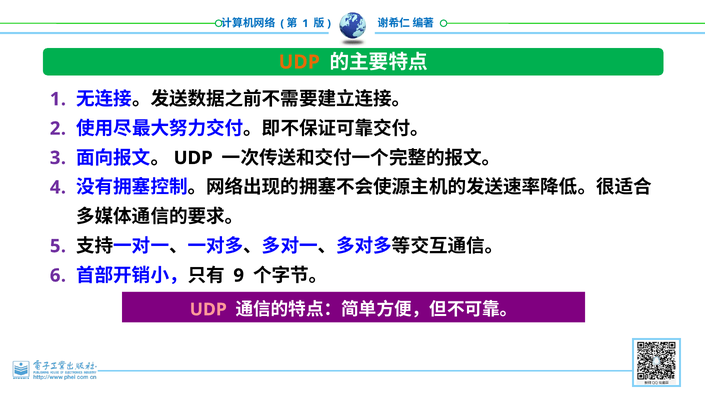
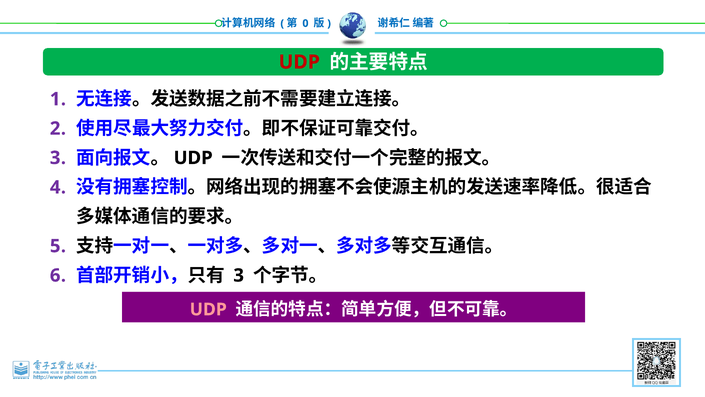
1 at (305, 23): 1 -> 0
UDP at (299, 62) colour: orange -> red
9 at (239, 275): 9 -> 3
